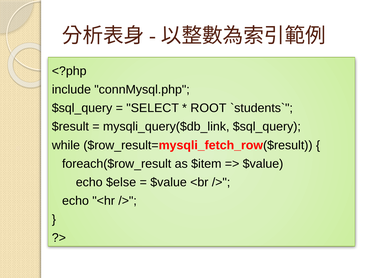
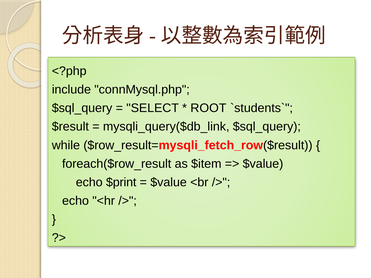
$else: $else -> $print
